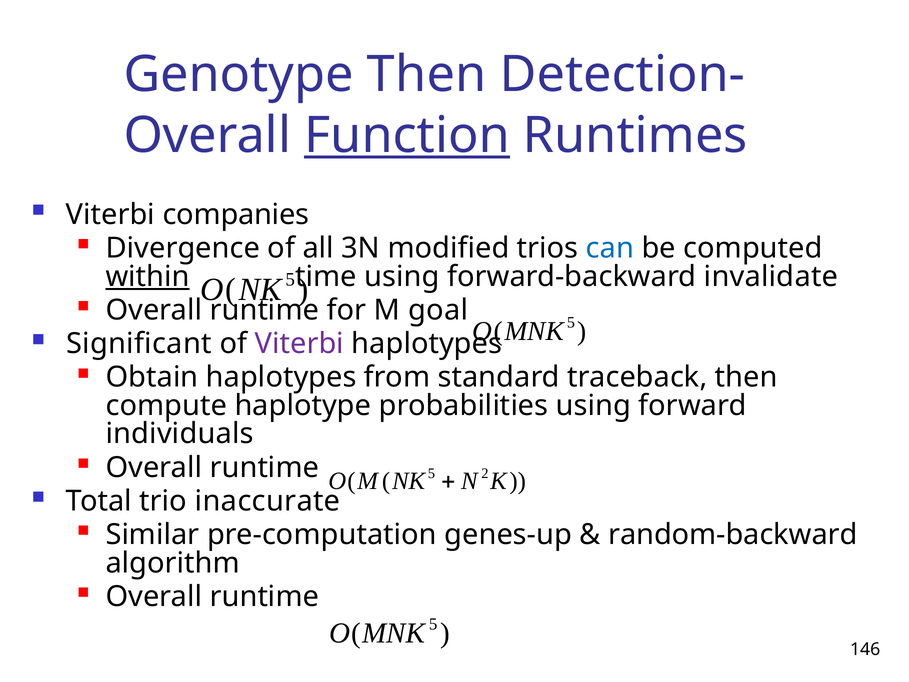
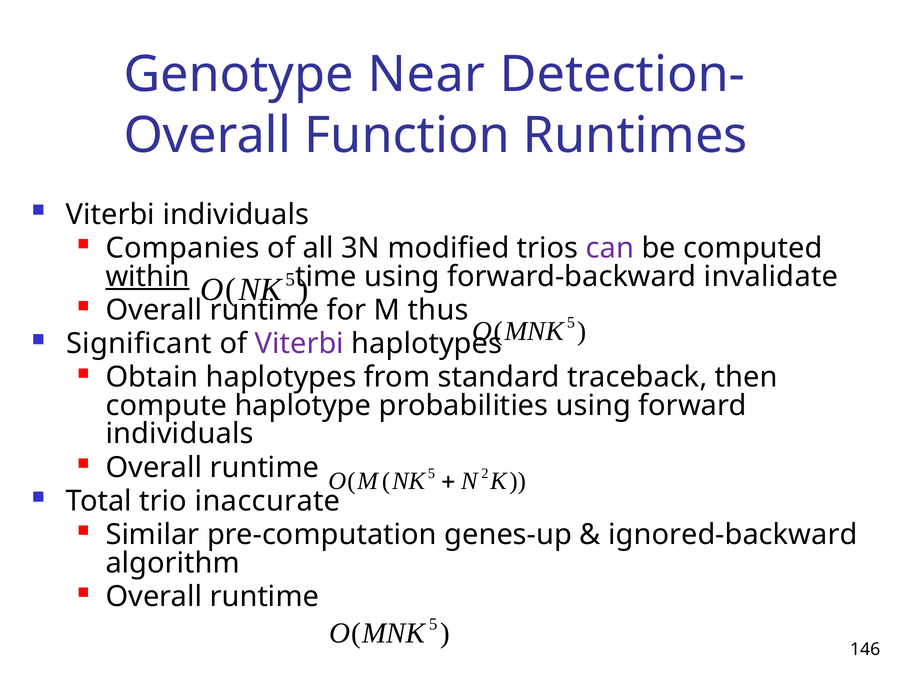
Genotype Then: Then -> Near
Function underline: present -> none
Viterbi companies: companies -> individuals
Divergence: Divergence -> Companies
can colour: blue -> purple
goal: goal -> thus
random-backward: random-backward -> ignored-backward
